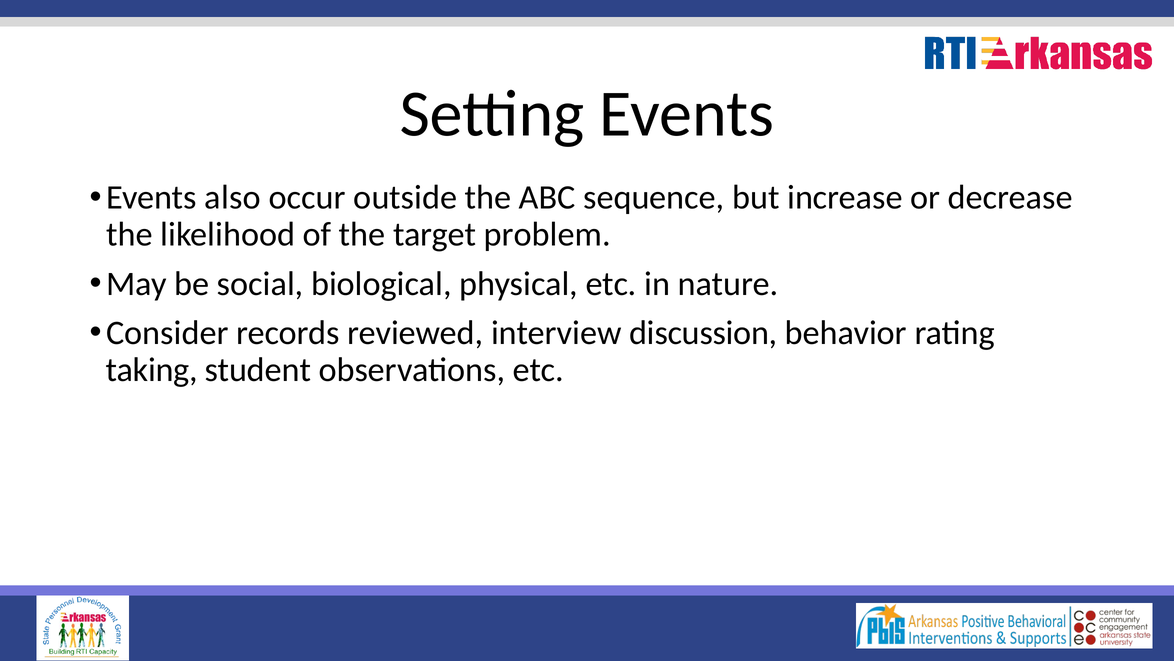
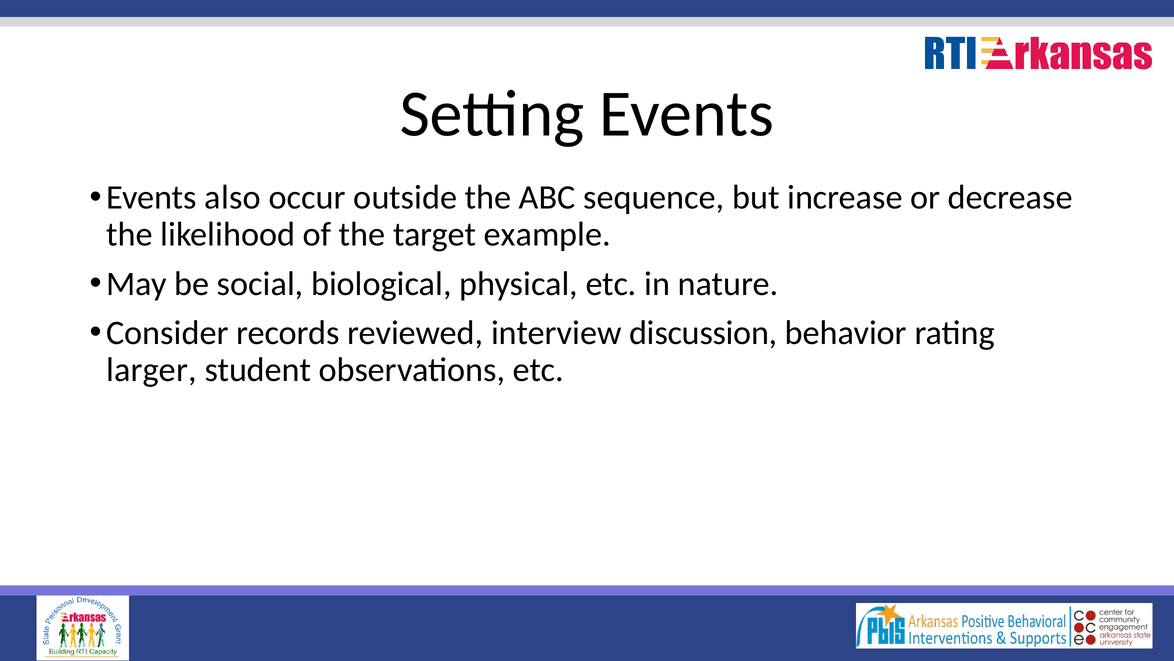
problem: problem -> example
taking: taking -> larger
